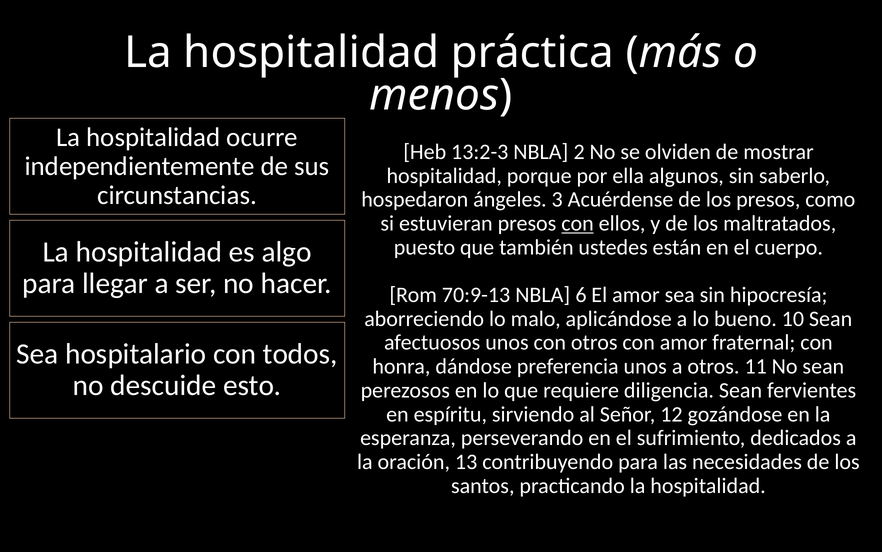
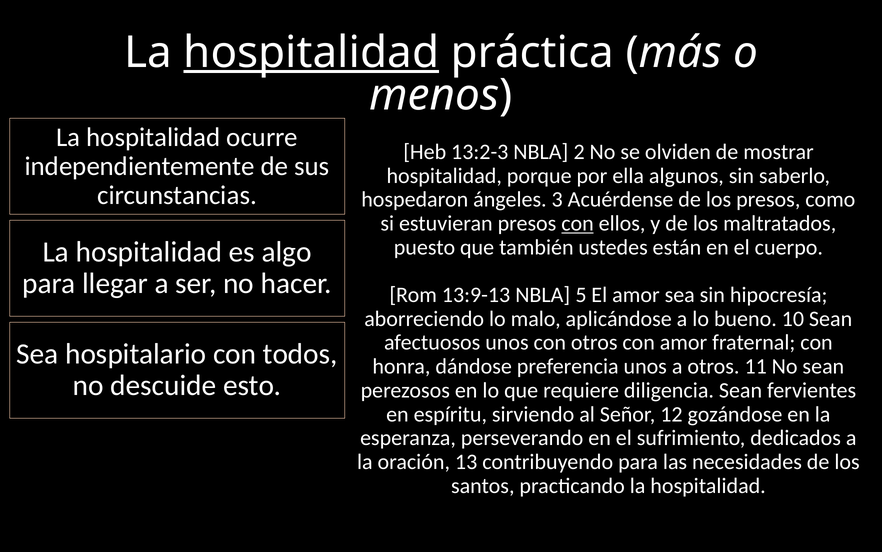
hospitalidad at (311, 52) underline: none -> present
70:9-13: 70:9-13 -> 13:9-13
6: 6 -> 5
